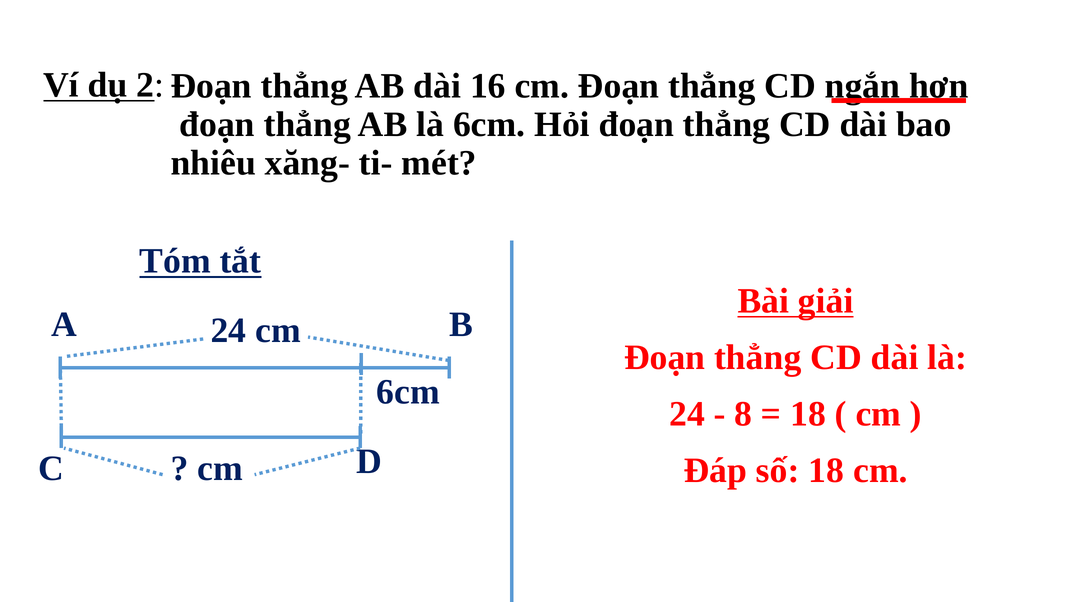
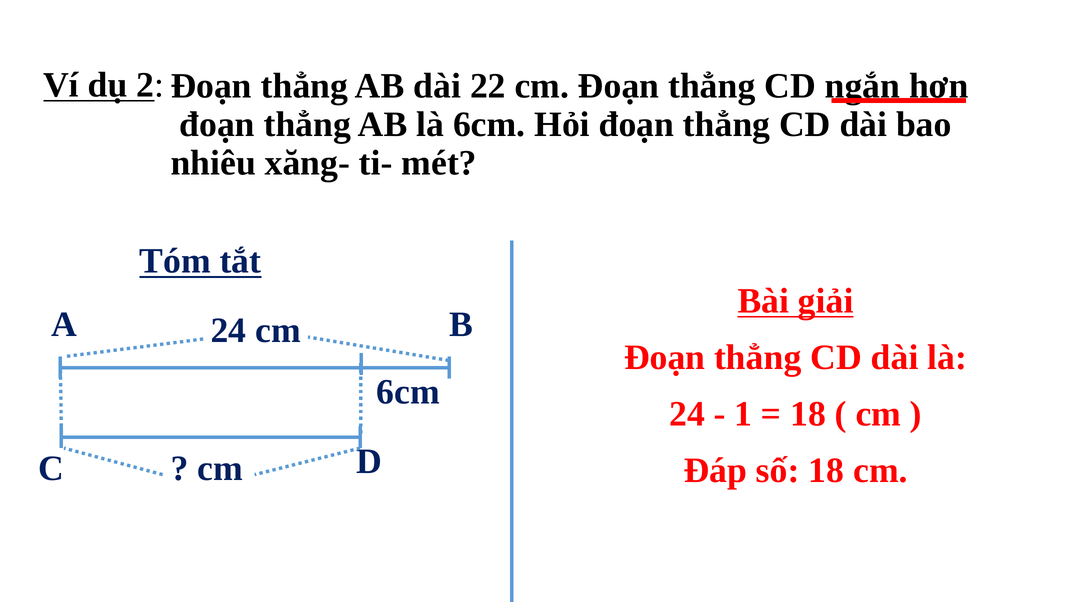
16: 16 -> 22
8: 8 -> 1
